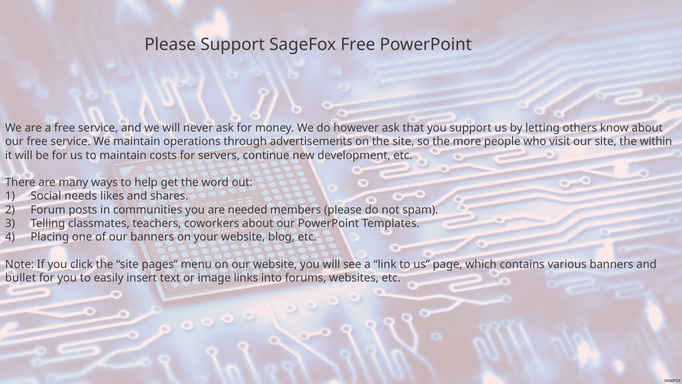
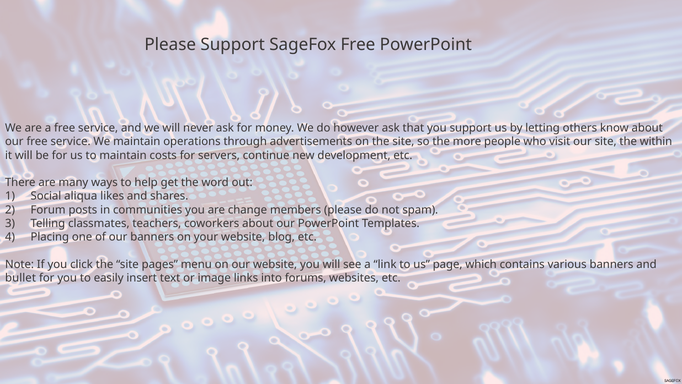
needs: needs -> aliqua
needed: needed -> change
